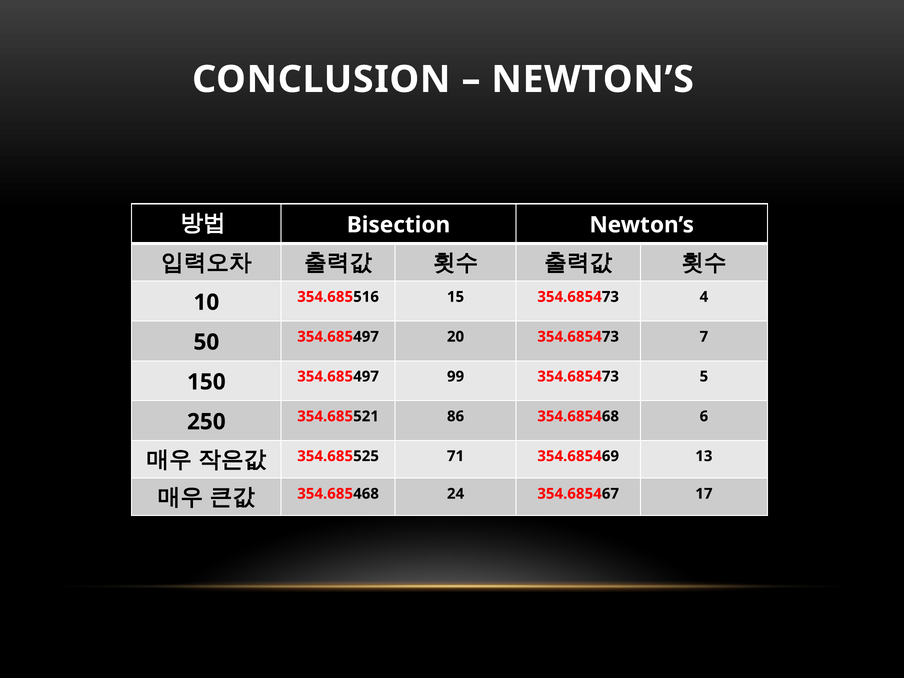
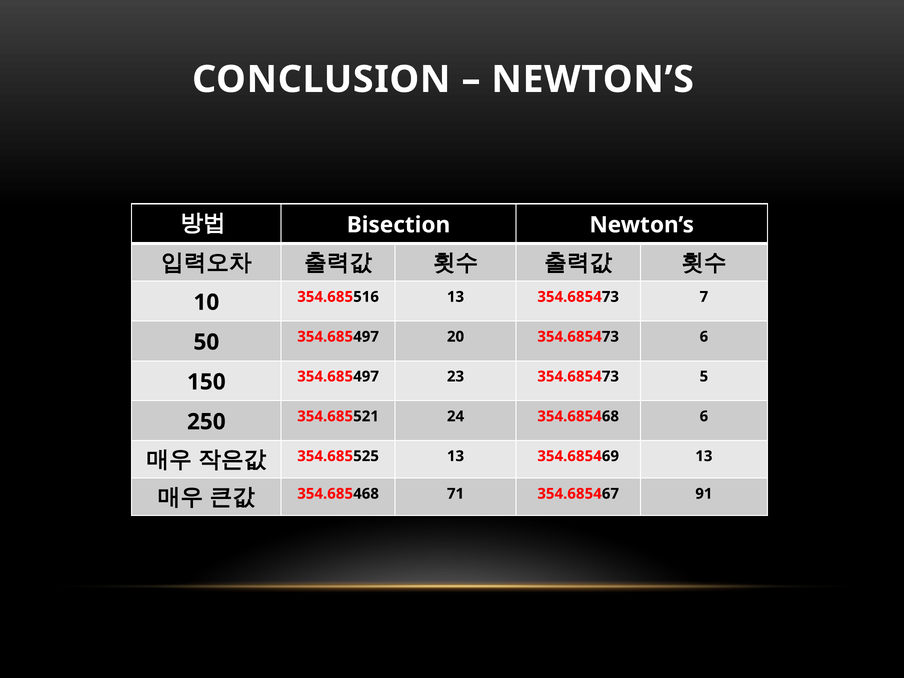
354.685516 15: 15 -> 13
4: 4 -> 7
354.685473 7: 7 -> 6
99: 99 -> 23
86: 86 -> 24
354.685525 71: 71 -> 13
24: 24 -> 71
17: 17 -> 91
